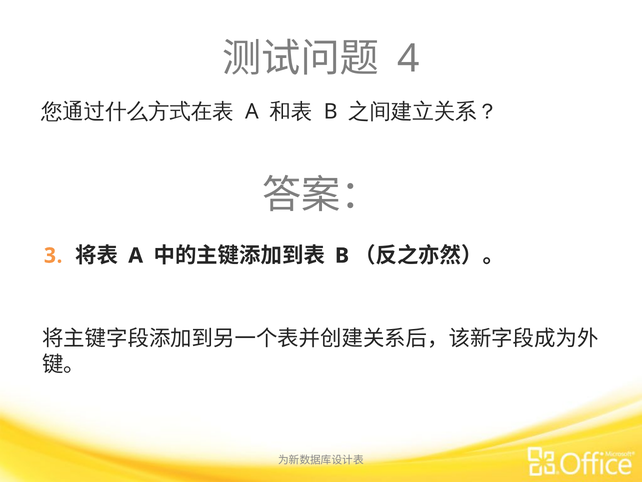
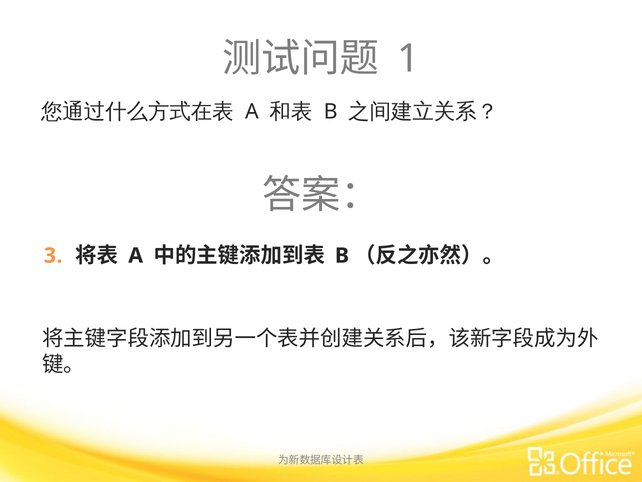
4: 4 -> 1
